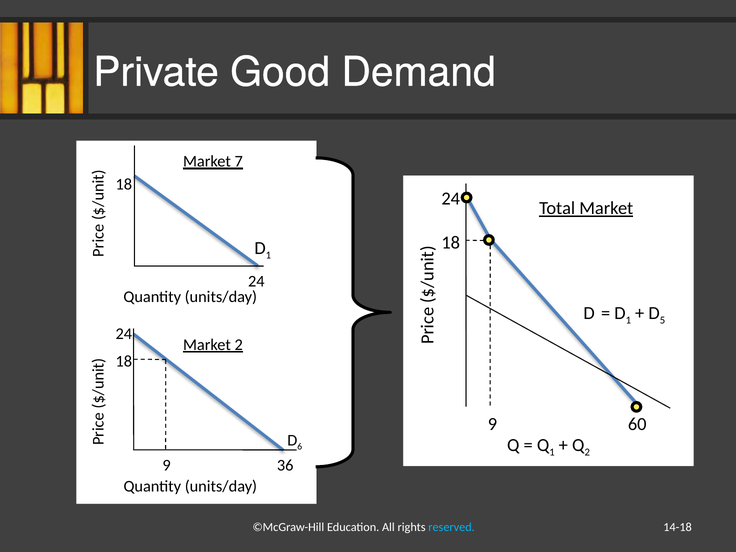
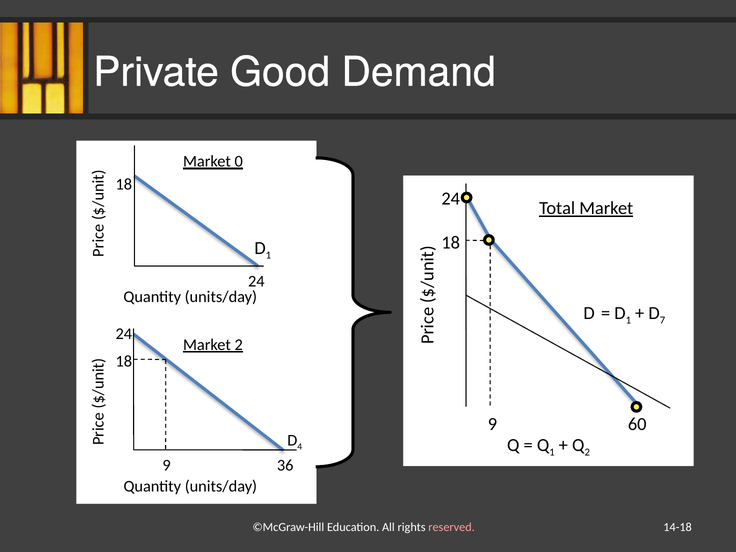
7: 7 -> 0
5: 5 -> 7
6: 6 -> 4
reserved colour: light blue -> pink
